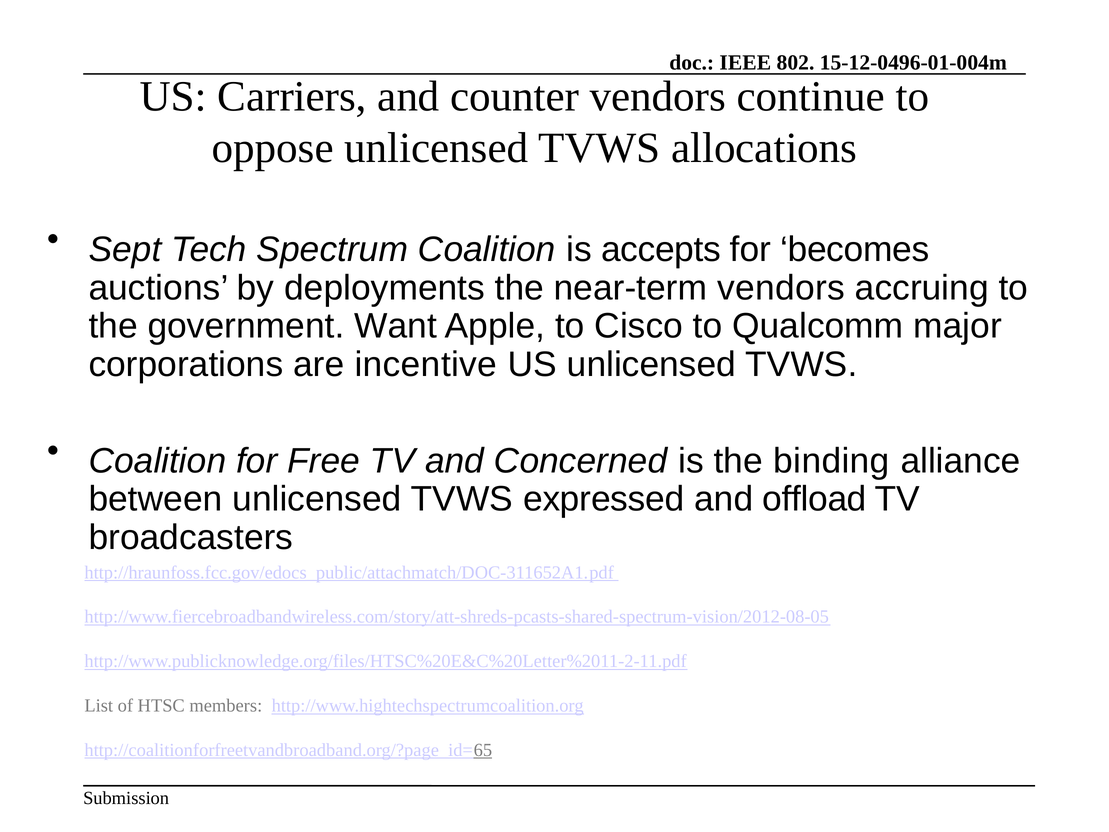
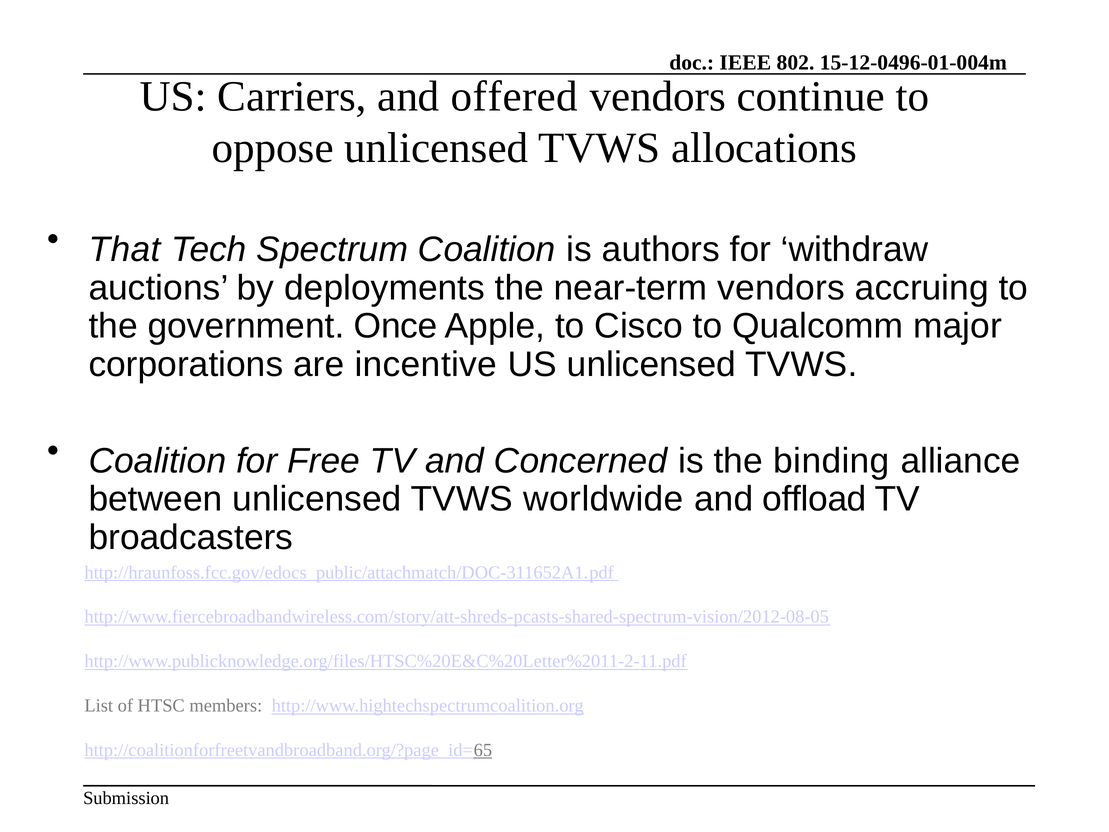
counter: counter -> offered
Sept: Sept -> That
accepts: accepts -> authors
becomes: becomes -> withdraw
Want: Want -> Once
expressed: expressed -> worldwide
